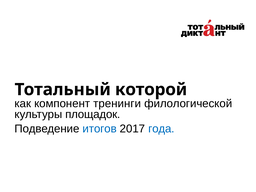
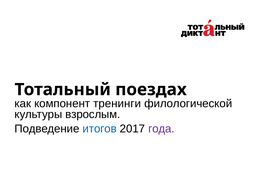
которой: которой -> поездах
площадок: площадок -> взрослым
года colour: blue -> purple
